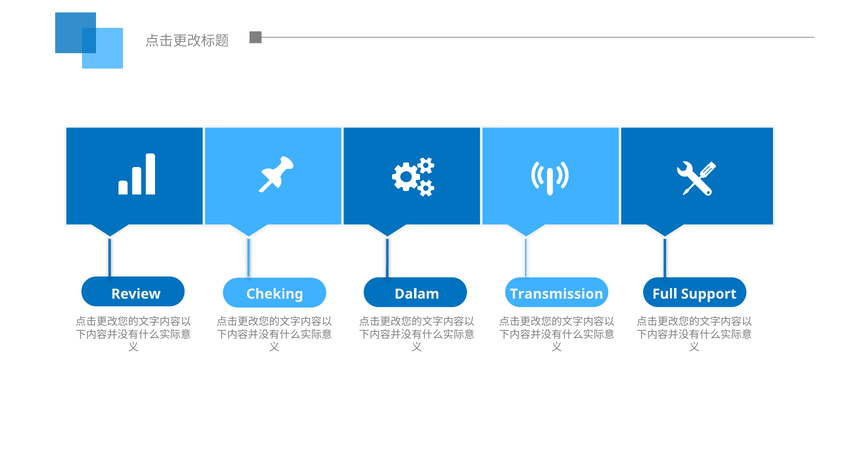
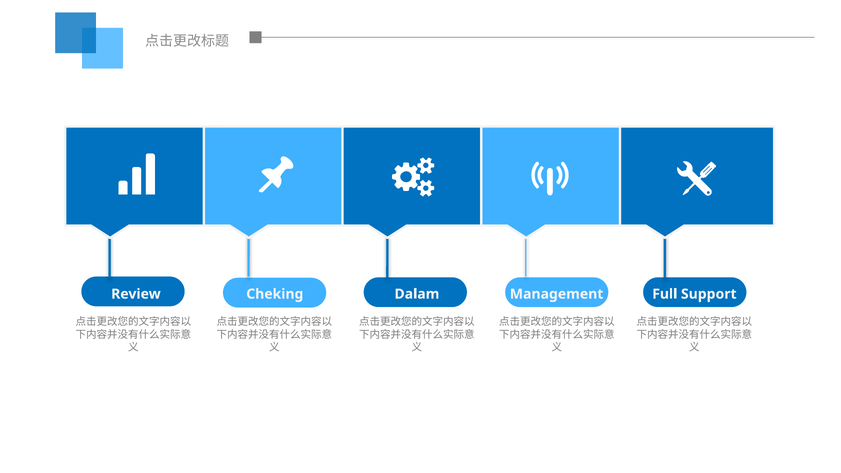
Transmission: Transmission -> Management
